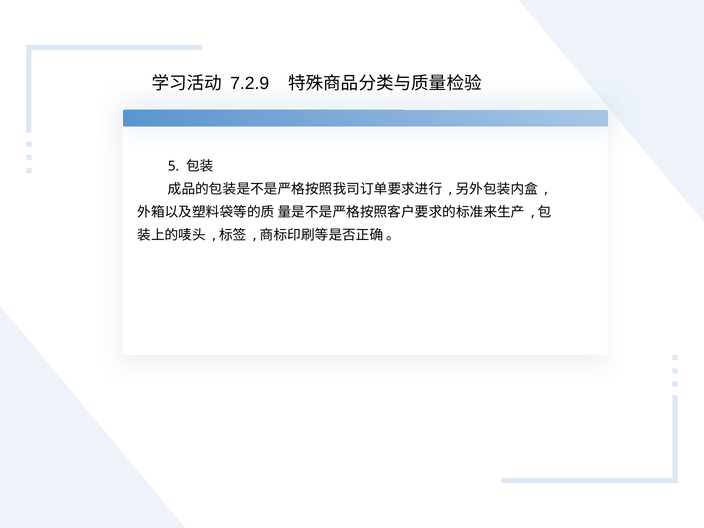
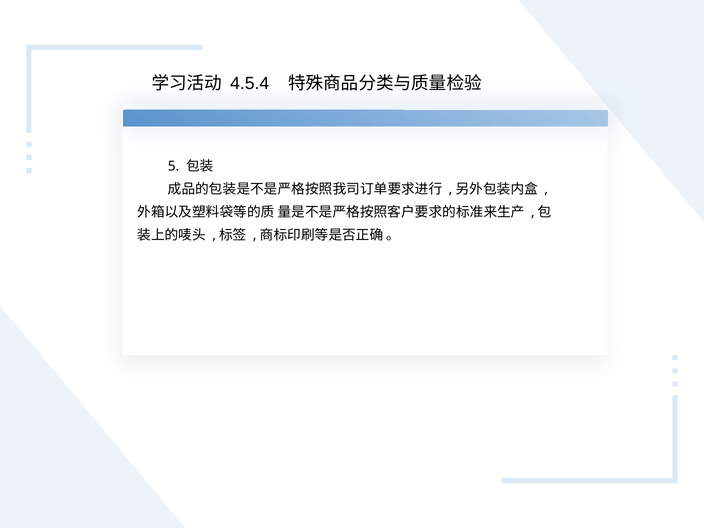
7.2.9: 7.2.9 -> 4.5.4
